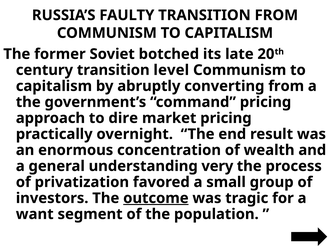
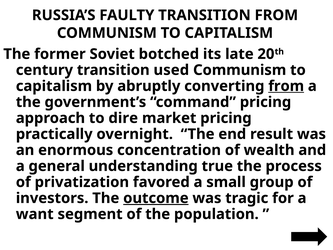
level: level -> used
from at (286, 86) underline: none -> present
very: very -> true
